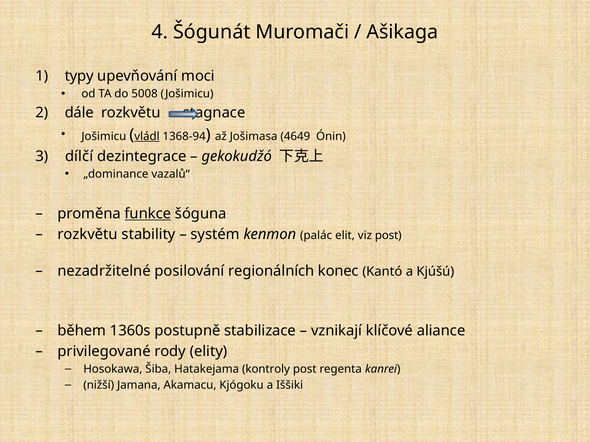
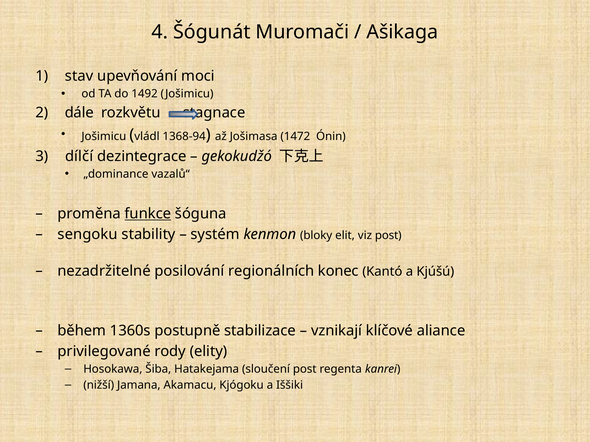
typy: typy -> stav
5008: 5008 -> 1492
vládl underline: present -> none
4649: 4649 -> 1472
rozkvětu at (88, 235): rozkvětu -> sengoku
palác: palác -> bloky
kontroly: kontroly -> sloučení
